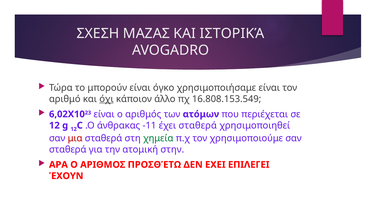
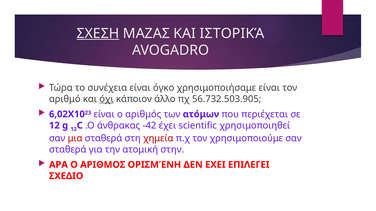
ΣΧΕΣΗ underline: none -> present
μπορούν: μπορούν -> συνέχεια
16.808.153.549: 16.808.153.549 -> 56.732.503.905
-11: -11 -> -42
έχει σταθερά: σταθερά -> scientific
χημεία colour: green -> red
ΠΡΟΣΘΈΤΩ: ΠΡΟΣΘΈΤΩ -> ΟΡΙΣΜΈΝΗ
ΈΧΟΥΝ: ΈΧΟΥΝ -> ΣΧΕΔΙΟ
